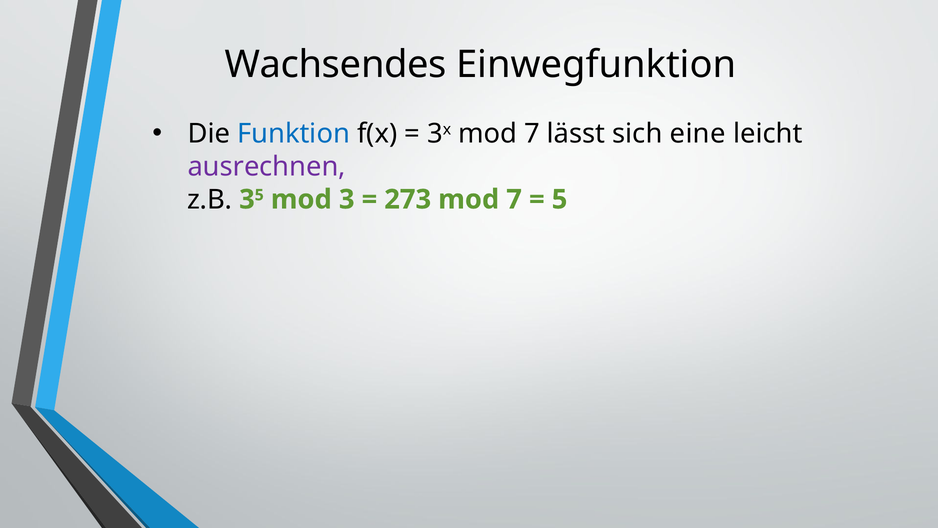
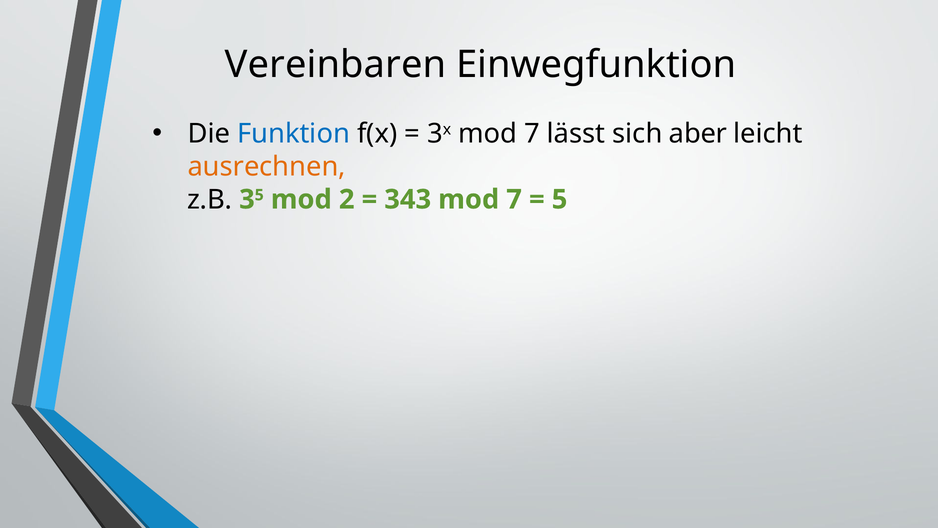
Wachsendes: Wachsendes -> Vereinbaren
eine: eine -> aber
ausrechnen colour: purple -> orange
mod 3: 3 -> 2
273: 273 -> 343
